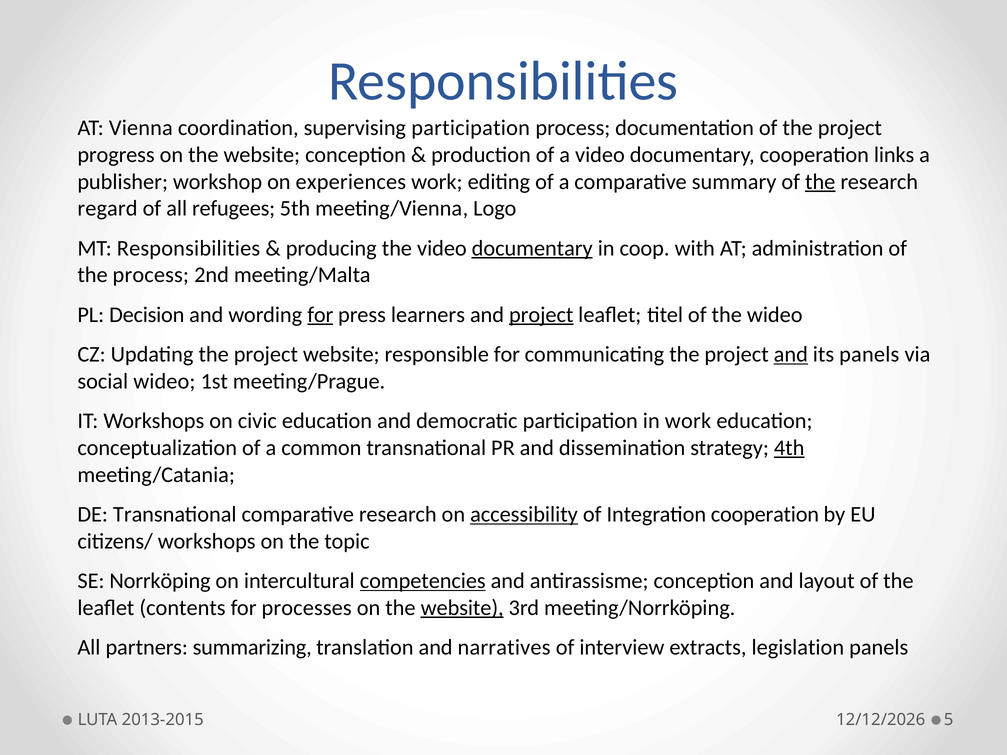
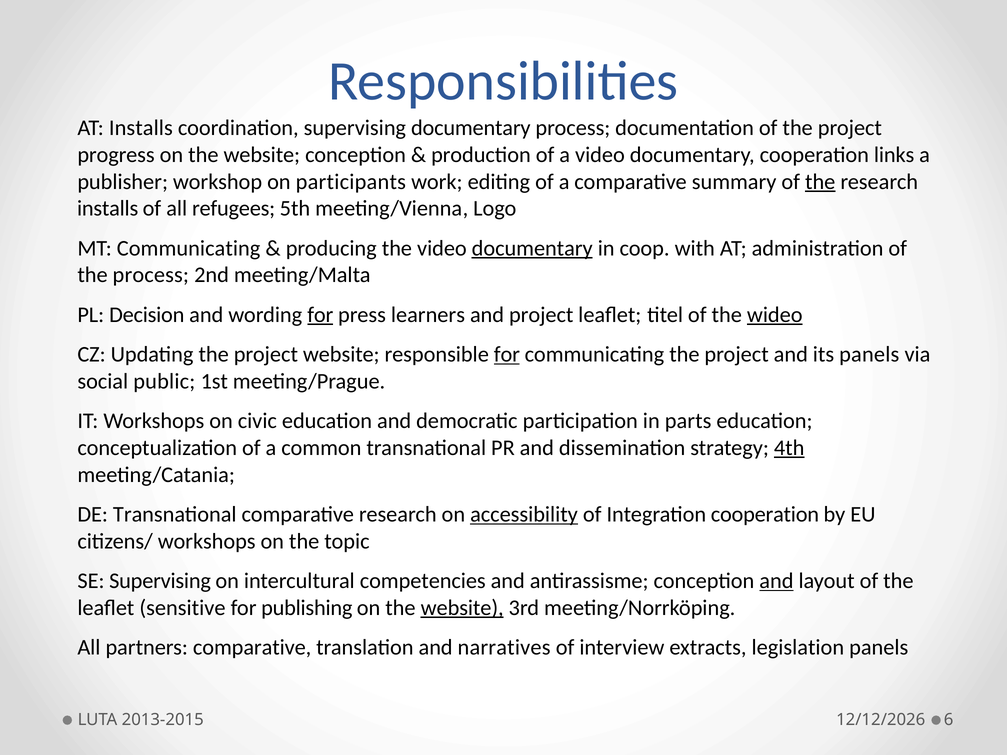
AT Vienna: Vienna -> Installs
supervising participation: participation -> documentary
experiences: experiences -> participants
regard at (107, 209): regard -> installs
MT Responsibilities: Responsibilities -> Communicating
project at (541, 315) underline: present -> none
wideo at (775, 315) underline: none -> present
for at (507, 355) underline: none -> present
and at (791, 355) underline: present -> none
social wideo: wideo -> public
in work: work -> parts
SE Norrköping: Norrköping -> Supervising
competencies underline: present -> none
and at (776, 581) underline: none -> present
contents: contents -> sensitive
processes: processes -> publishing
partners summarizing: summarizing -> comparative
5: 5 -> 6
